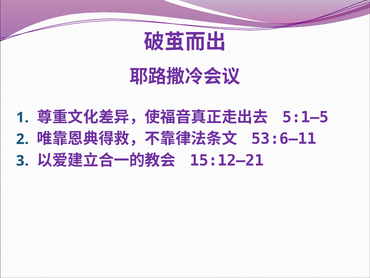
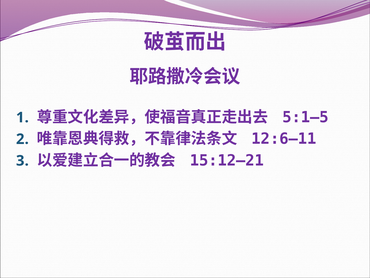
53:6–11: 53:6–11 -> 12:6–11
